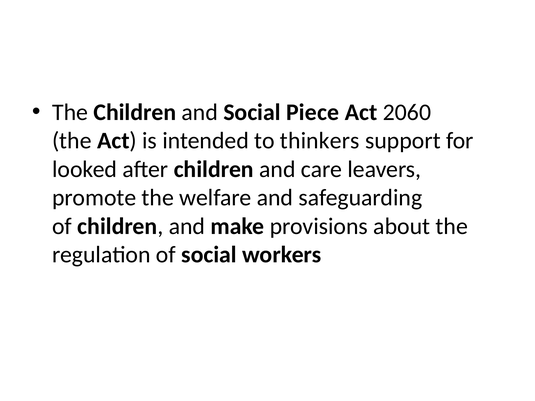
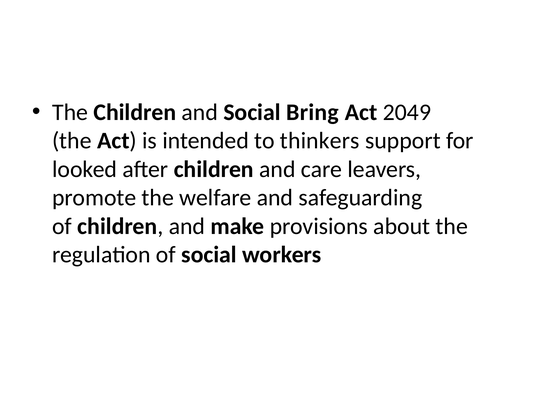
Piece: Piece -> Bring
2060: 2060 -> 2049
